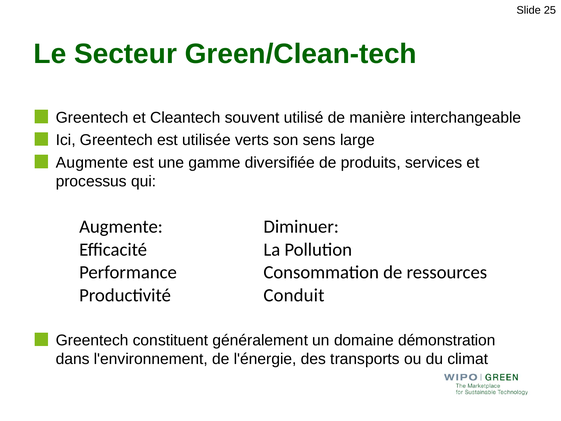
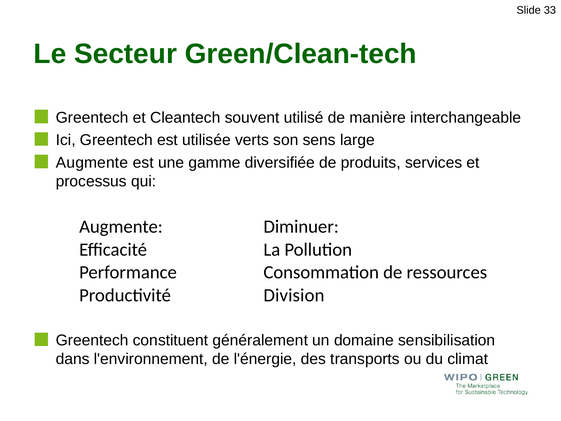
25: 25 -> 33
Conduit: Conduit -> Division
démonstration: démonstration -> sensibilisation
